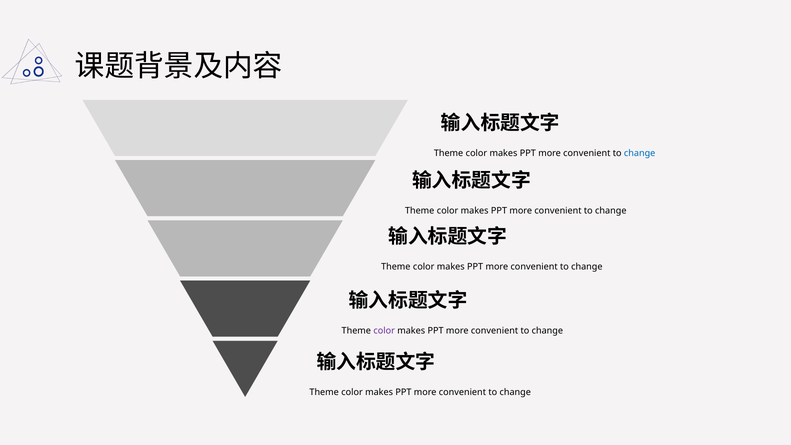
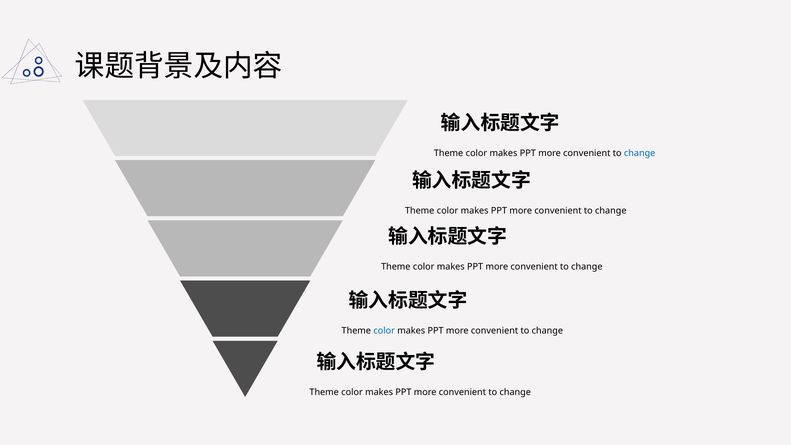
color at (384, 331) colour: purple -> blue
